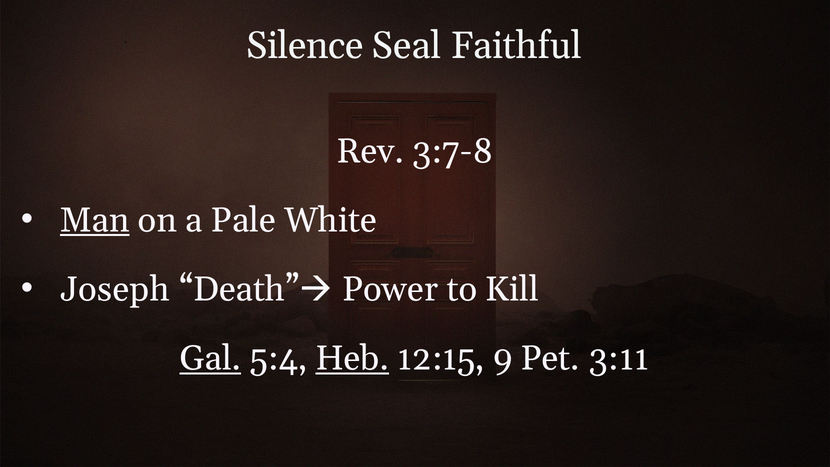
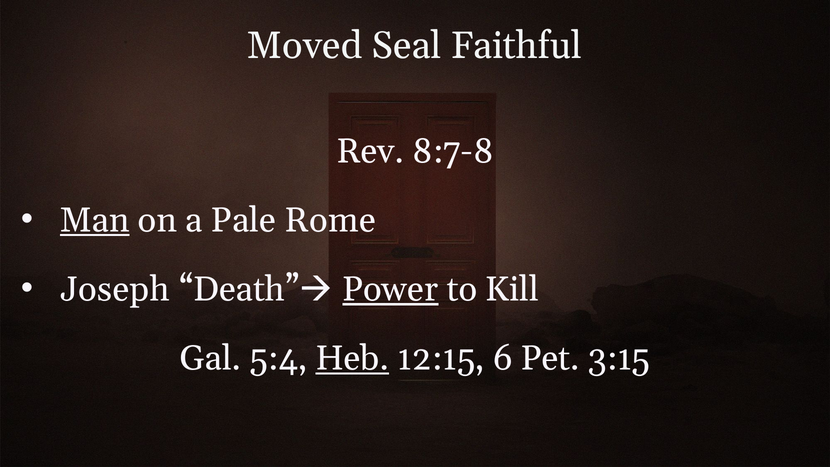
Silence: Silence -> Moved
3:7-8: 3:7-8 -> 8:7-8
White: White -> Rome
Power underline: none -> present
Gal underline: present -> none
9: 9 -> 6
3:11: 3:11 -> 3:15
